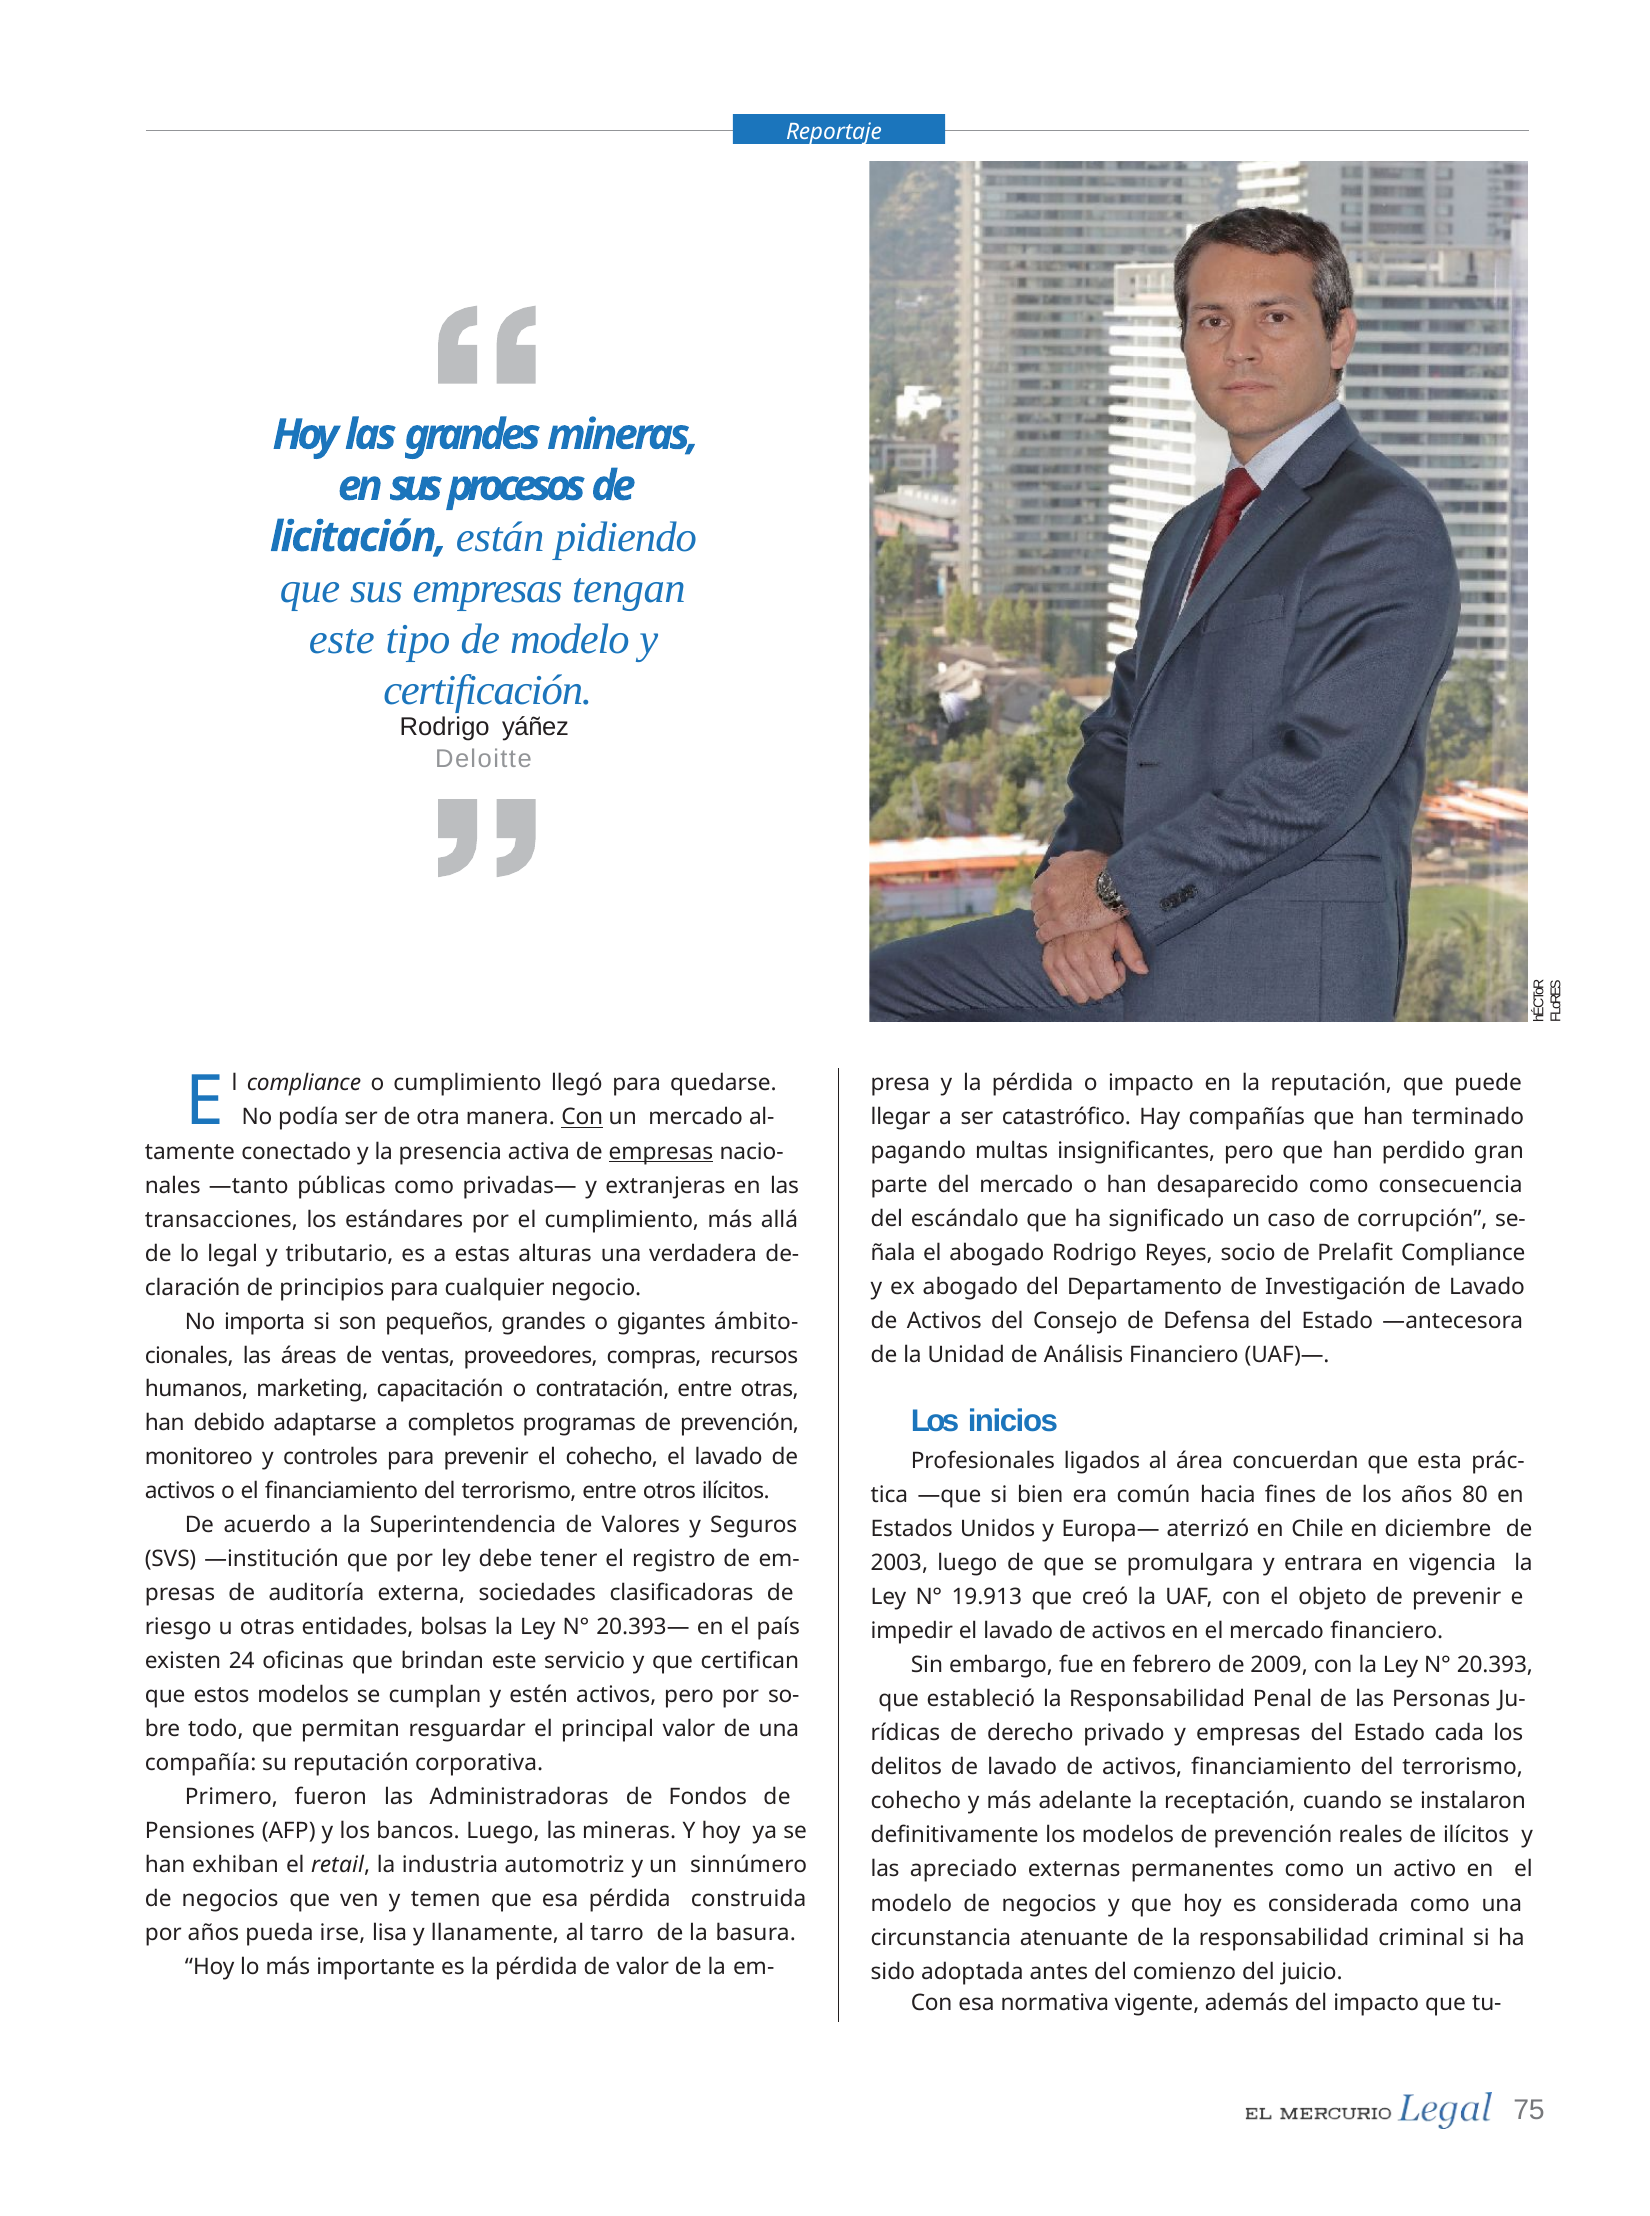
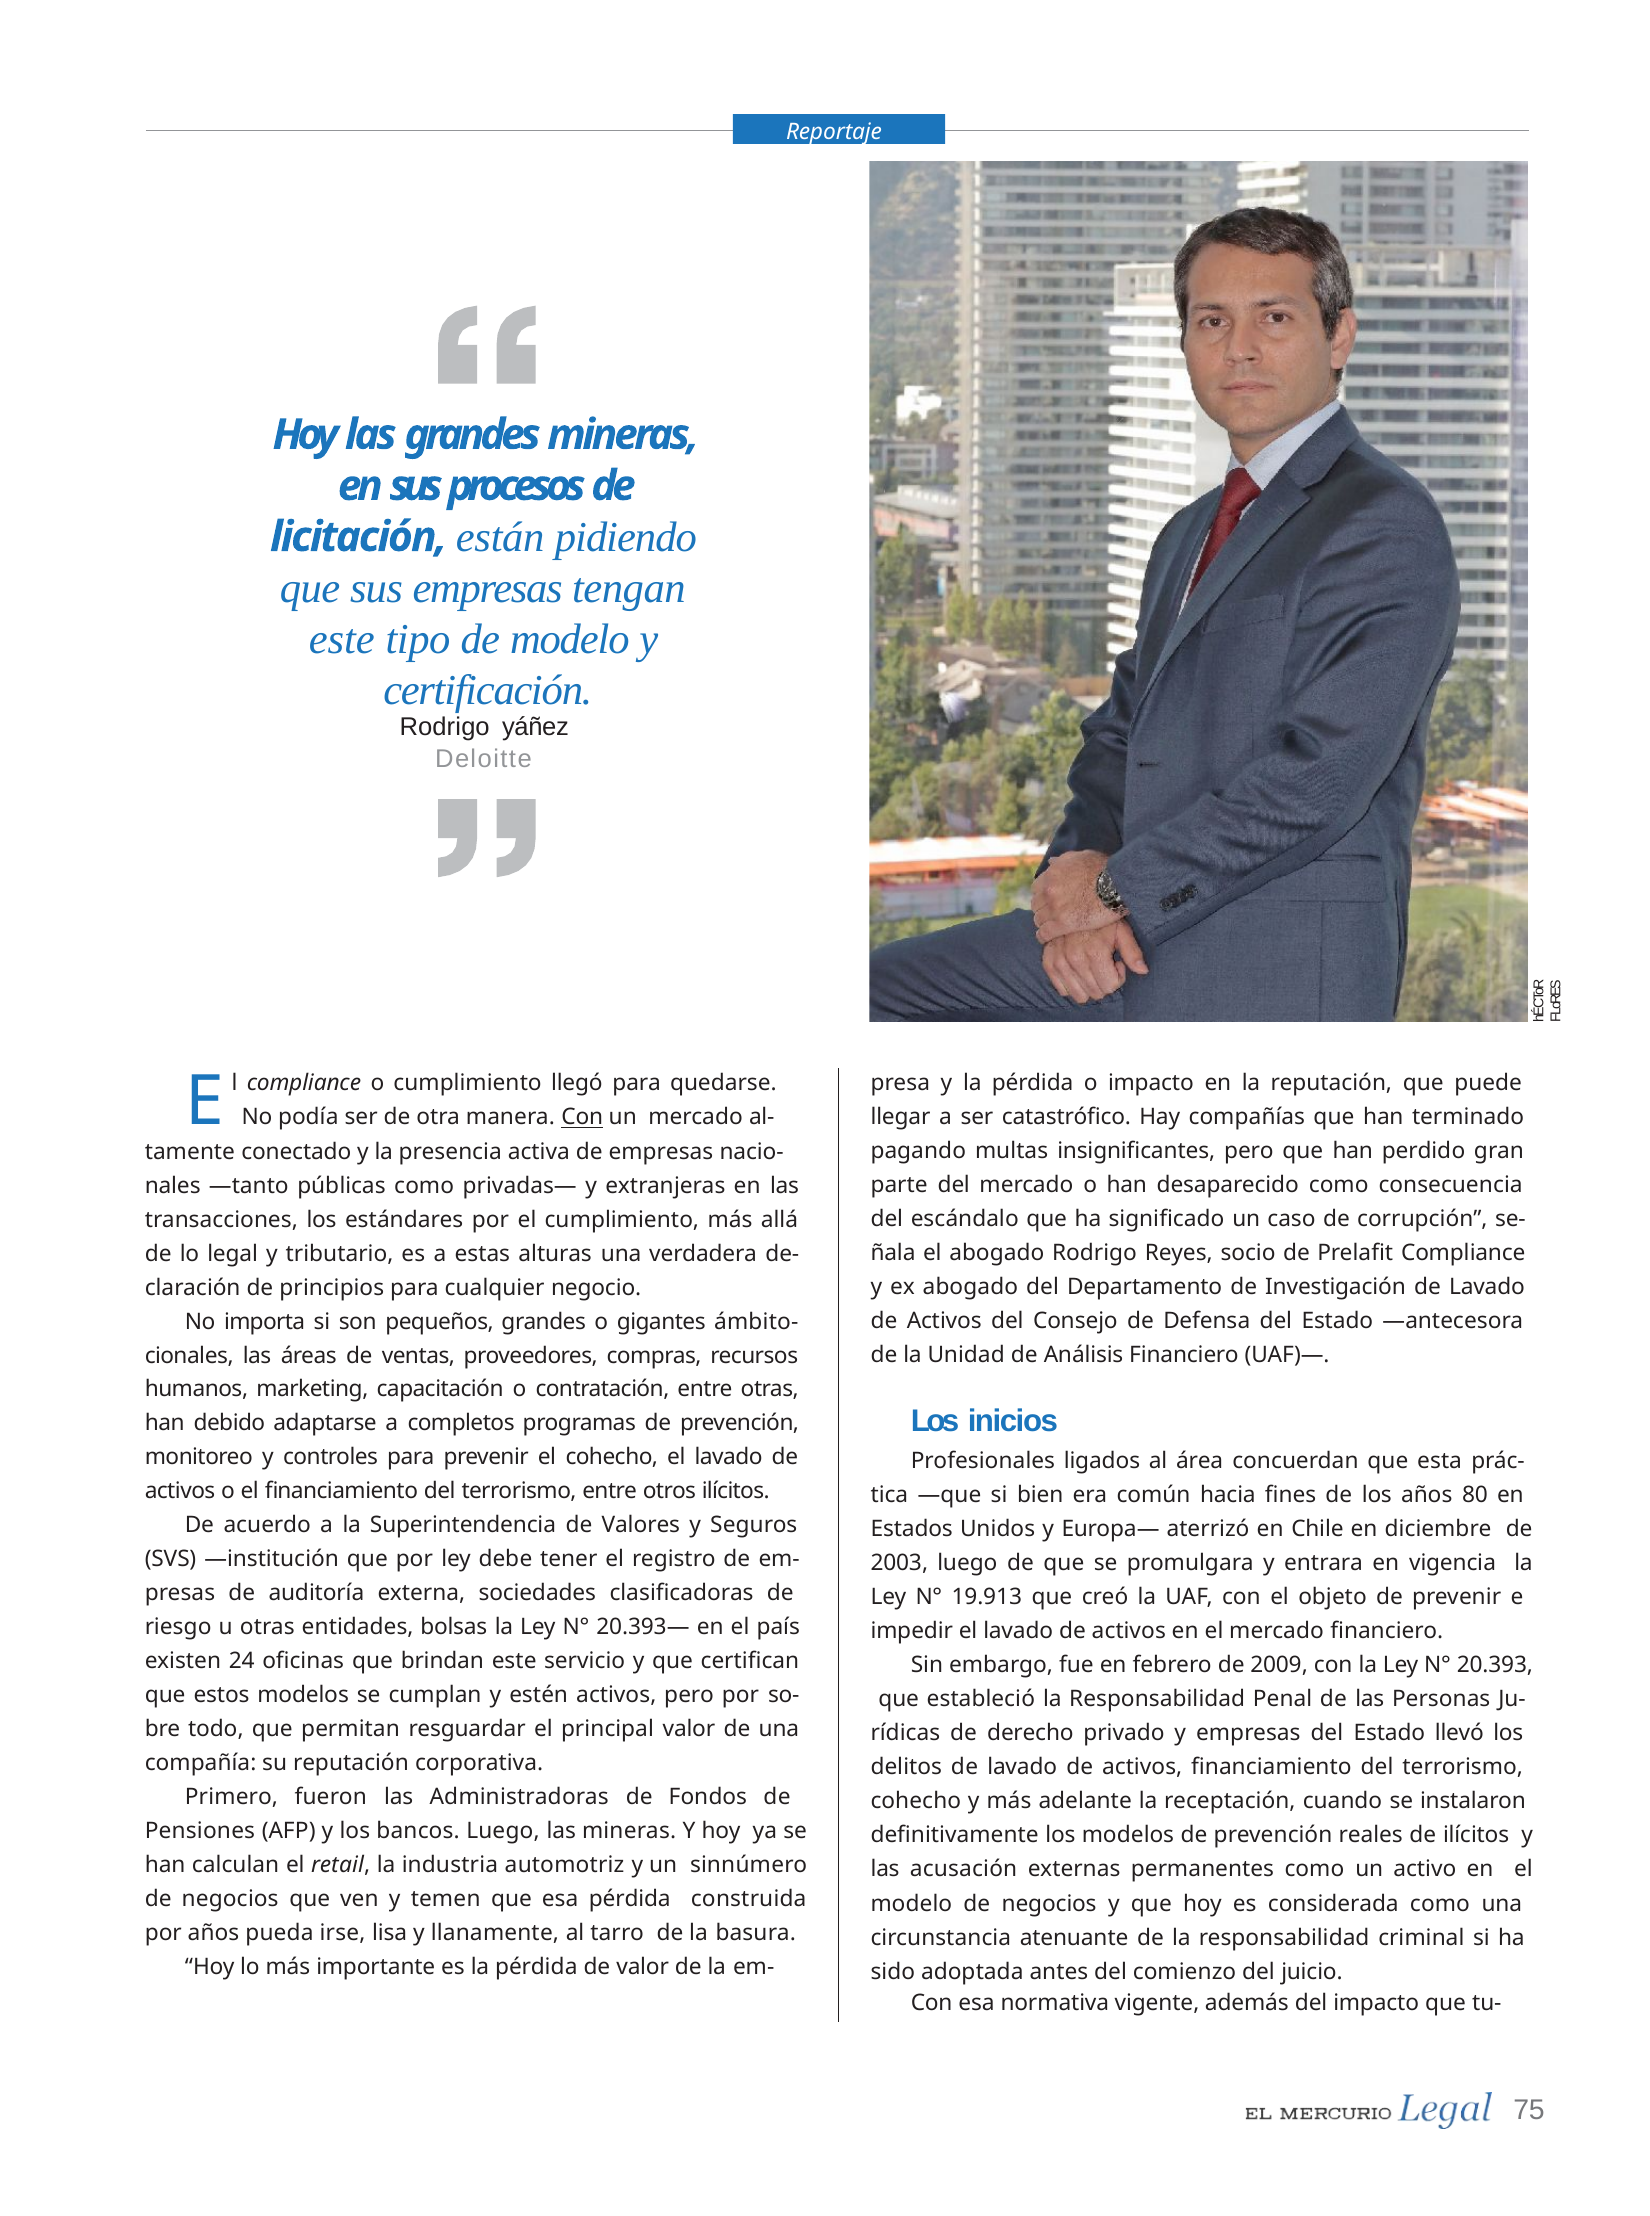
empresas at (661, 1151) underline: present -> none
cada: cada -> llevó
exhiban: exhiban -> calculan
apreciado: apreciado -> acusación
